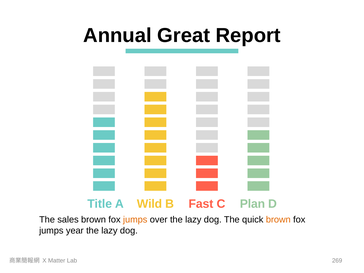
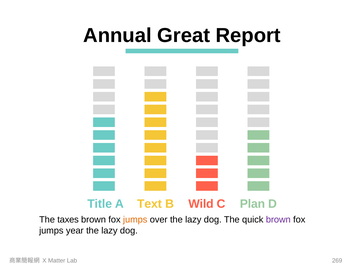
Wild: Wild -> Text
Fast: Fast -> Wild
sales: sales -> taxes
brown at (278, 220) colour: orange -> purple
